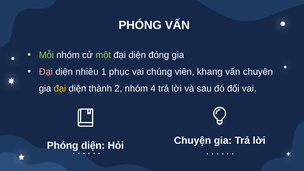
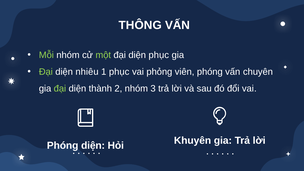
PHÓNG at (140, 25): PHÓNG -> THÔNG
diện đóng: đóng -> phục
Đại at (46, 72) colour: pink -> light green
chúng: chúng -> phỏng
viên khang: khang -> phóng
đại at (60, 89) colour: yellow -> light green
4: 4 -> 3
Chuyện: Chuyện -> Khuyên
